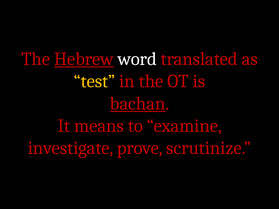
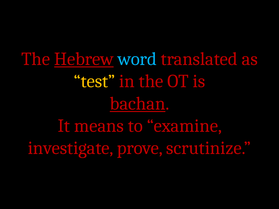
word colour: white -> light blue
